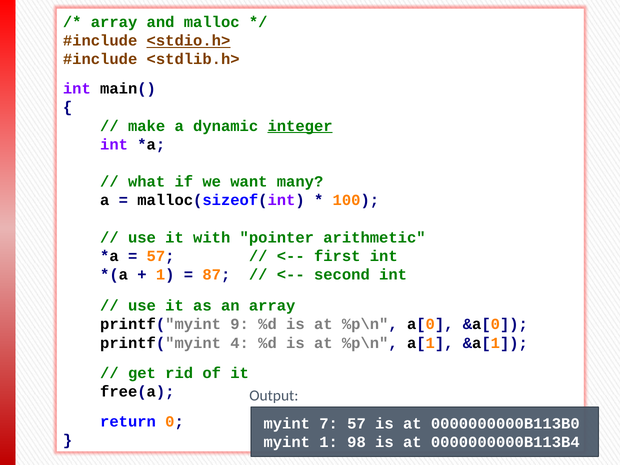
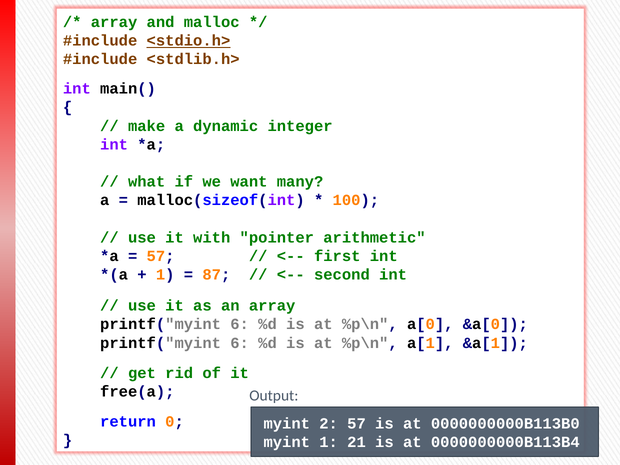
integer underline: present -> none
9 at (240, 324): 9 -> 6
4 at (240, 343): 4 -> 6
7: 7 -> 2
98: 98 -> 21
